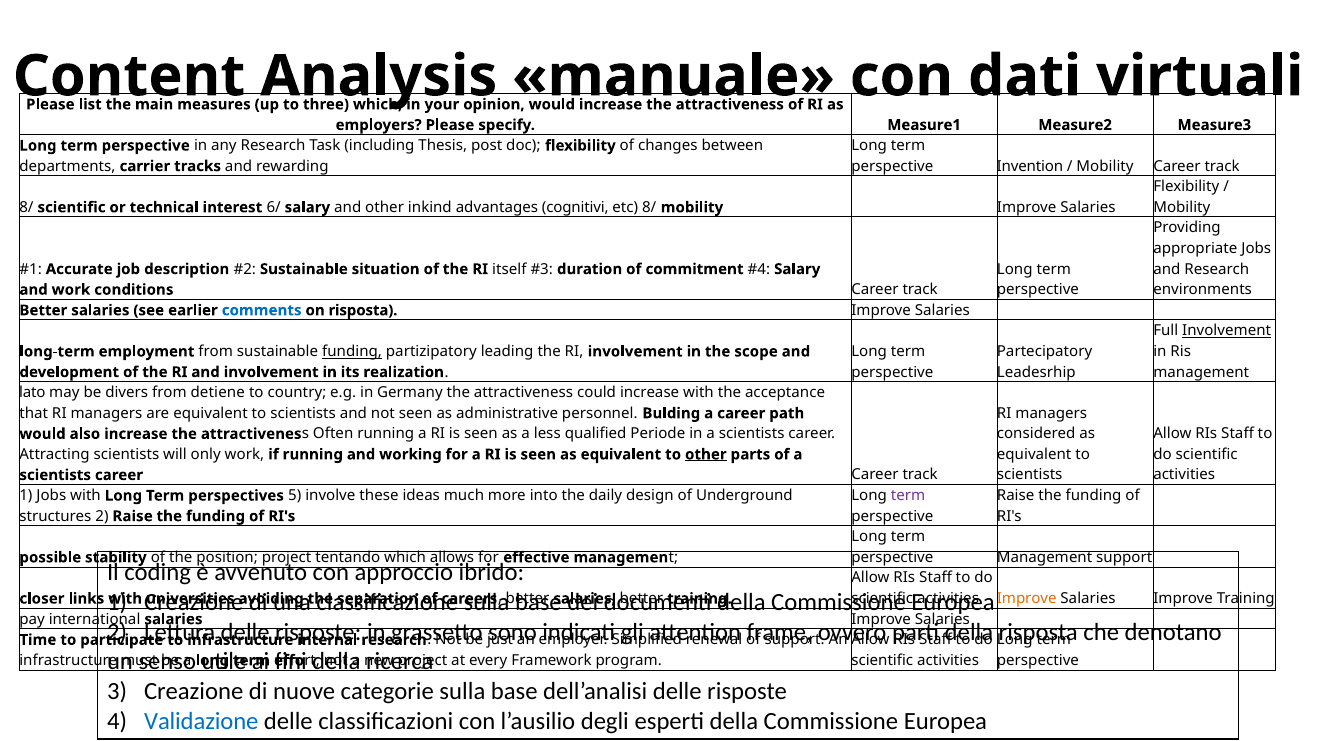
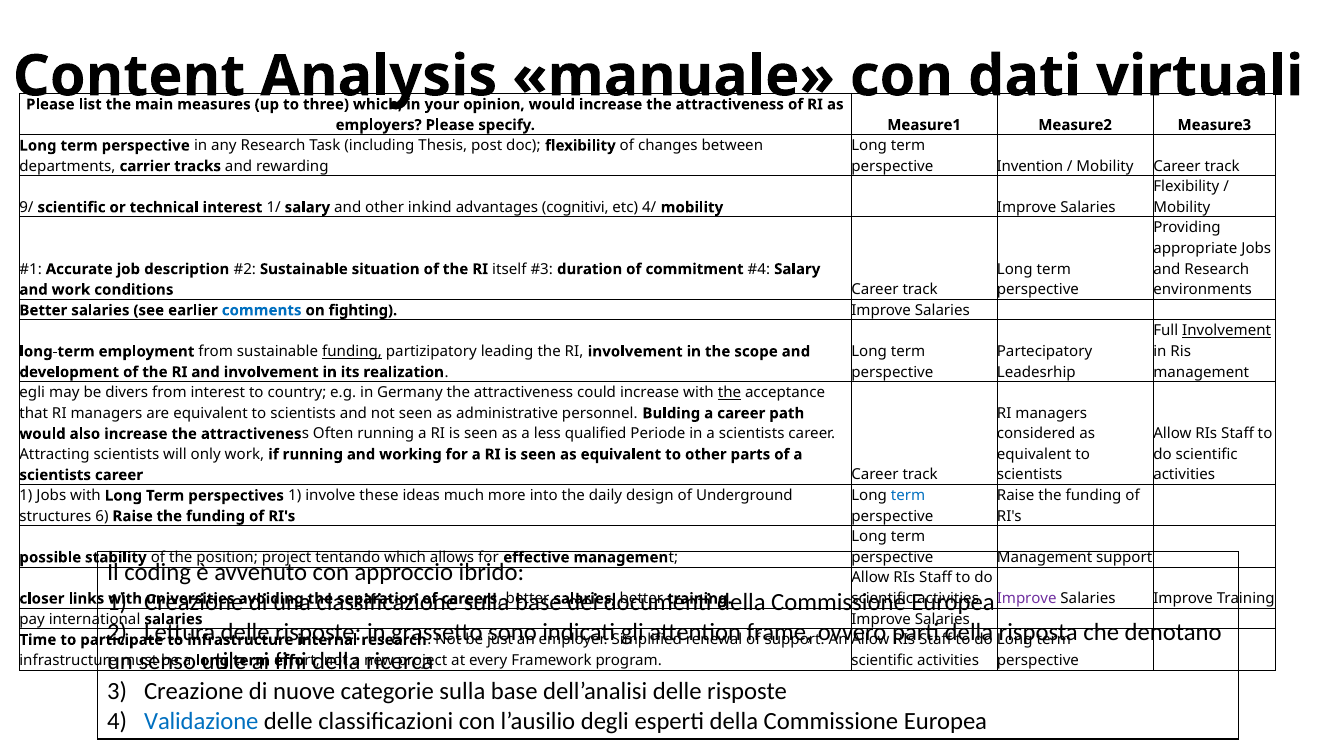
8/ at (26, 207): 8/ -> 9/
6/: 6/ -> 1/
etc 8/: 8/ -> 4/
on risposta: risposta -> fighting
lato: lato -> egli
from detiene: detiene -> interest
the at (729, 393) underline: none -> present
other at (706, 455) underline: present -> none
perspectives 5: 5 -> 1
term at (908, 496) colour: purple -> blue
structures 2: 2 -> 6
Improve at (1027, 599) colour: orange -> purple
